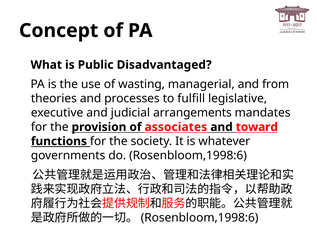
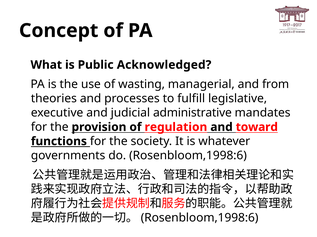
Disadvantaged: Disadvantaged -> Acknowledged
arrangements: arrangements -> administrative
associates: associates -> regulation
